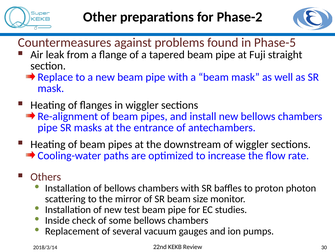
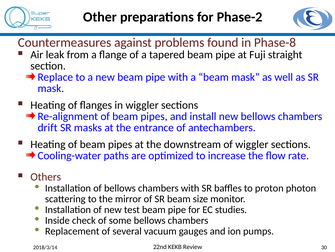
Phase-5: Phase-5 -> Phase-8
pipe at (48, 127): pipe -> drift
